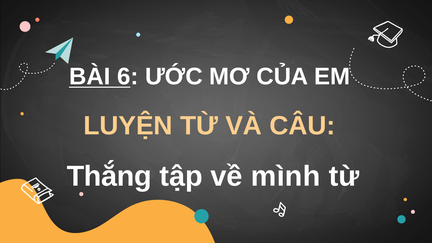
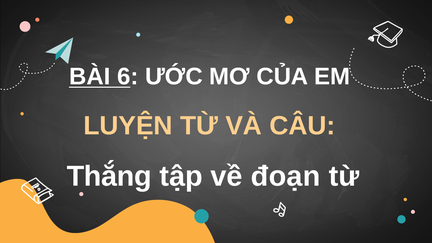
mình: mình -> đoạn
